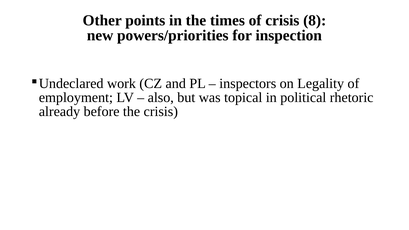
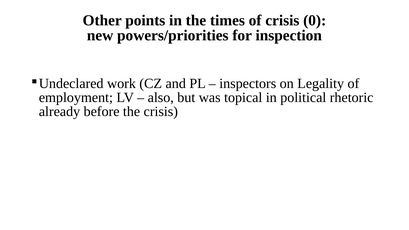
8: 8 -> 0
